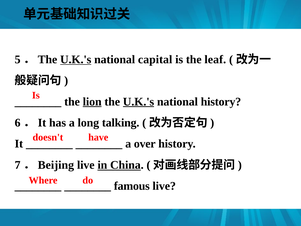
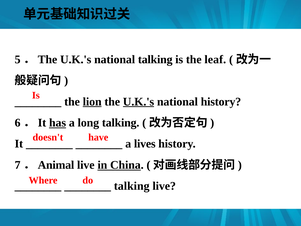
U.K.'s at (76, 59) underline: present -> none
national capital: capital -> talking
has underline: none -> present
over: over -> lives
Beijing: Beijing -> Animal
famous at (132, 186): famous -> talking
